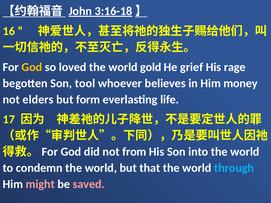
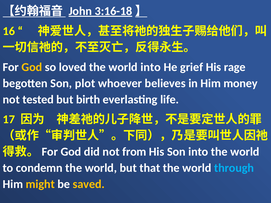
world gold: gold -> into
tool: tool -> plot
elders: elders -> tested
form: form -> birth
might colour: pink -> yellow
saved colour: pink -> yellow
